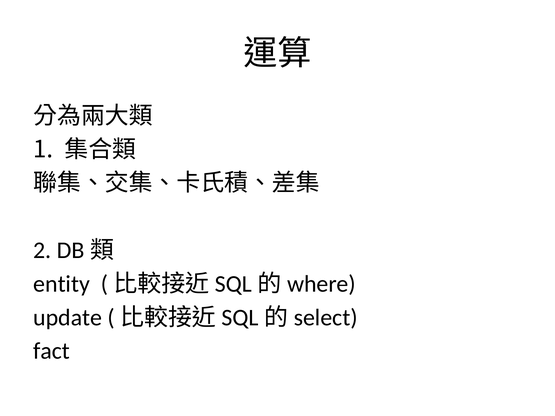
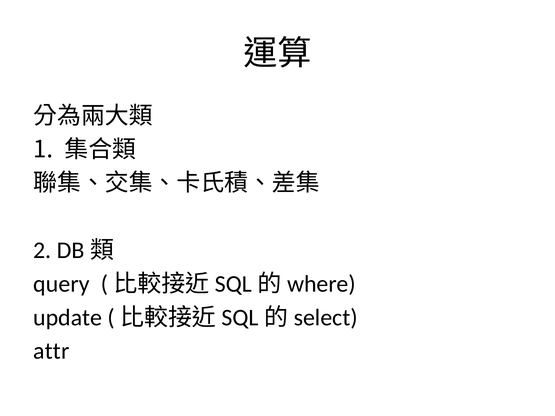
entity: entity -> query
fact: fact -> attr
